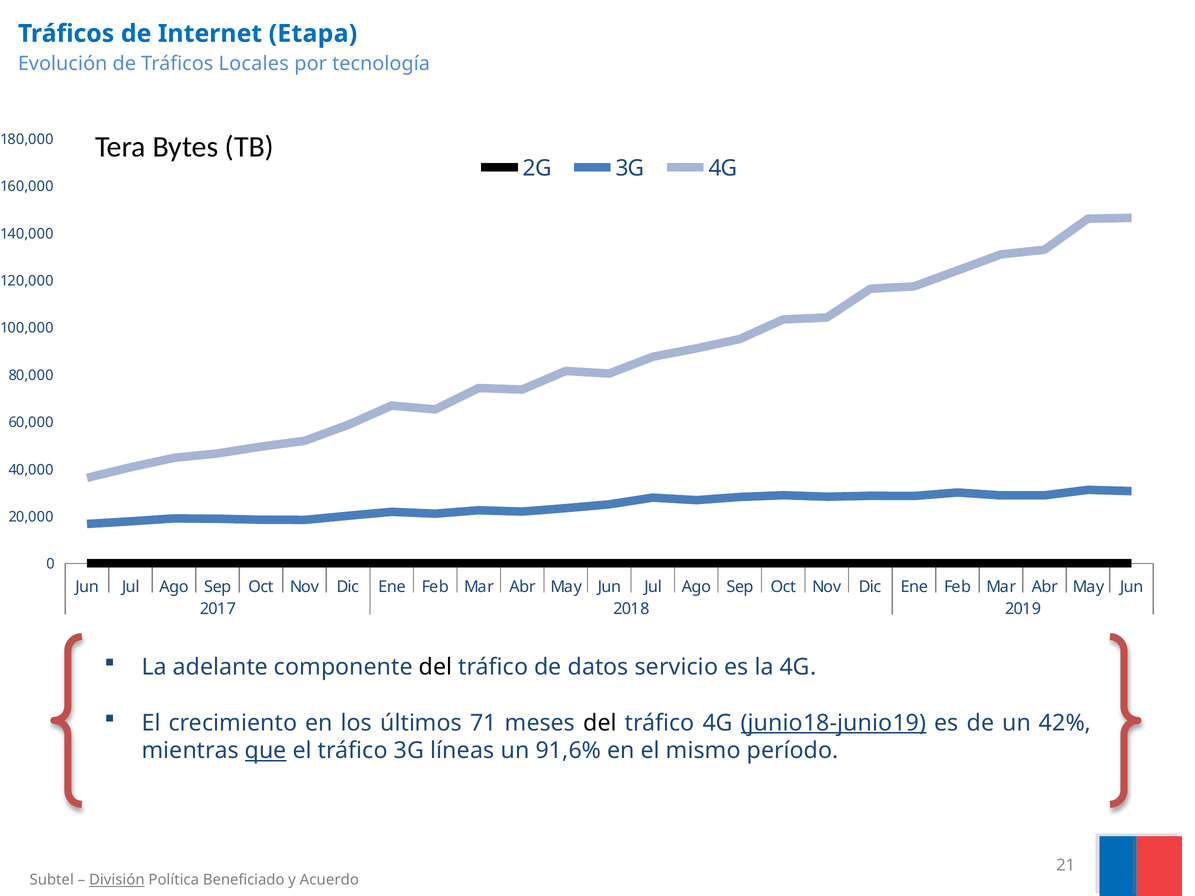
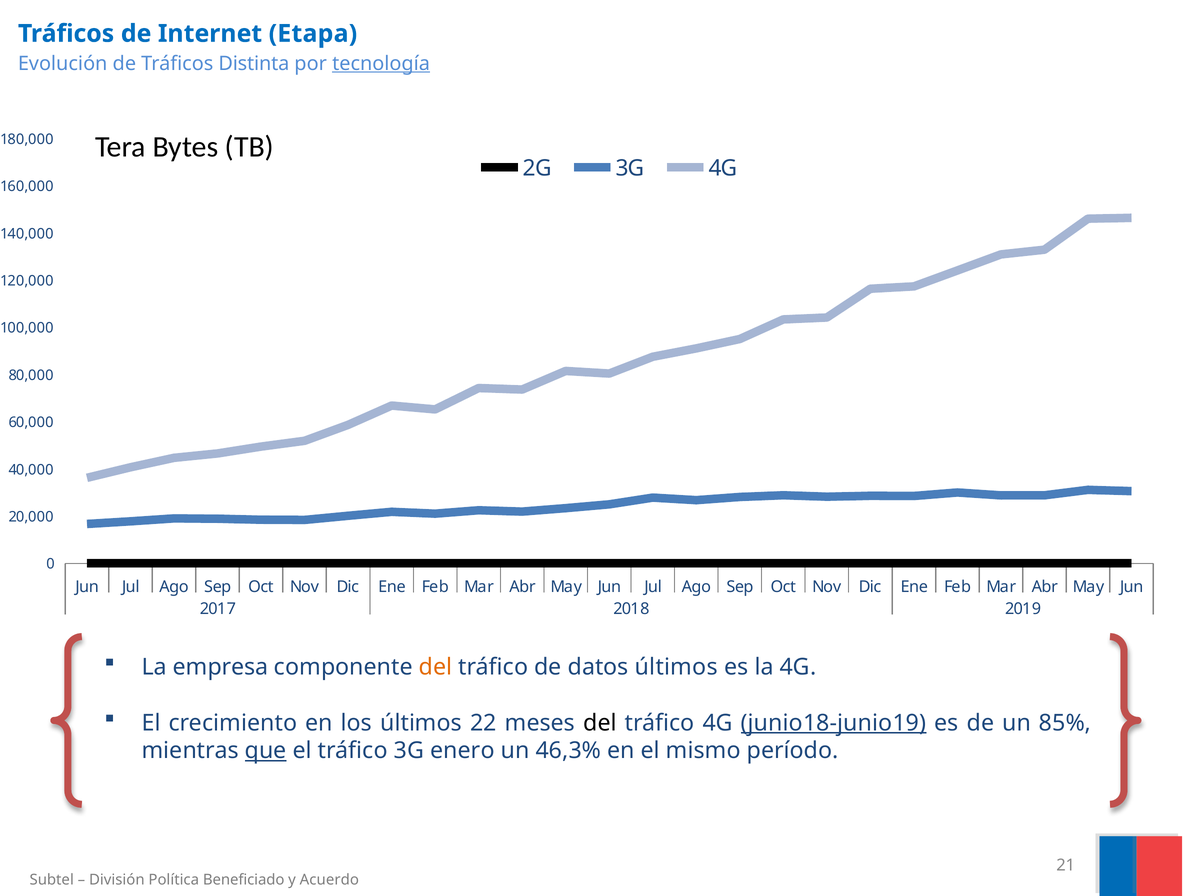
Locales: Locales -> Distinta
tecnología underline: none -> present
adelante: adelante -> empresa
del at (436, 667) colour: black -> orange
datos servicio: servicio -> últimos
71: 71 -> 22
42%: 42% -> 85%
líneas: líneas -> enero
91,6%: 91,6% -> 46,3%
División underline: present -> none
